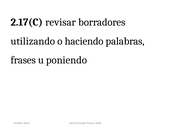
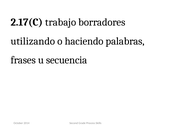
revisar: revisar -> trabajo
poniendo: poniendo -> secuencia
